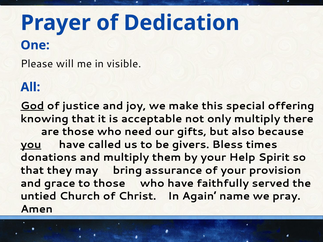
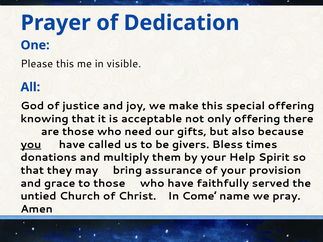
Please will: will -> this
God underline: present -> none
only multiply: multiply -> offering
Again: Again -> Come
